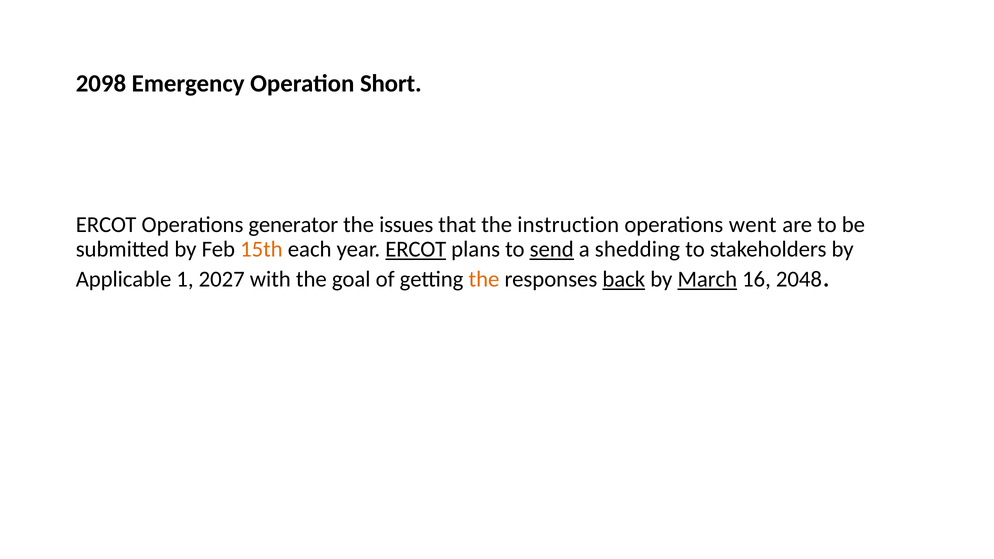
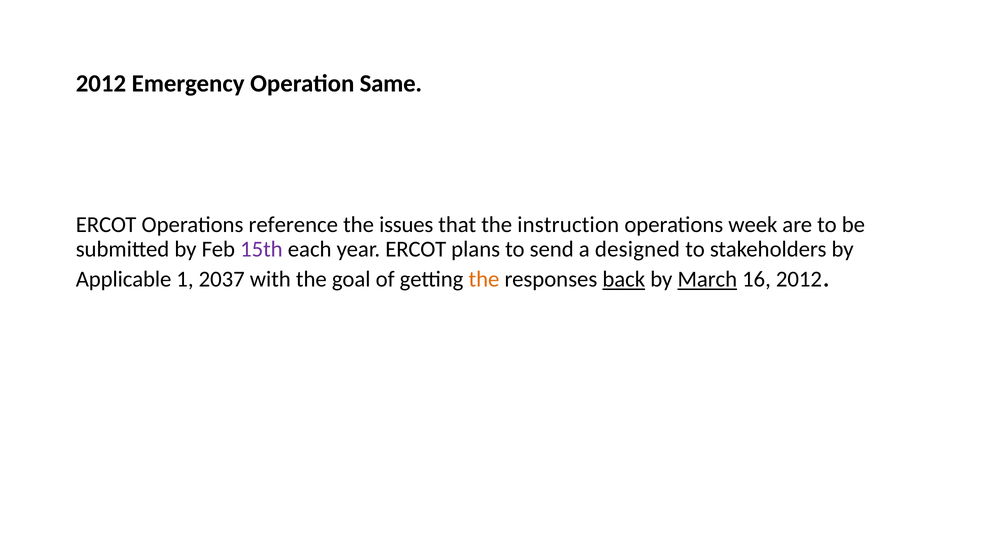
2098 at (101, 84): 2098 -> 2012
Short: Short -> Same
generator: generator -> reference
went: went -> week
15th colour: orange -> purple
ERCOT at (416, 249) underline: present -> none
send underline: present -> none
shedding: shedding -> designed
2027: 2027 -> 2037
16 2048: 2048 -> 2012
